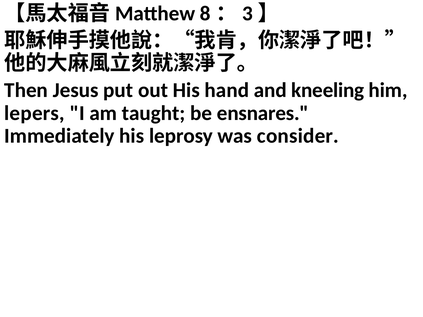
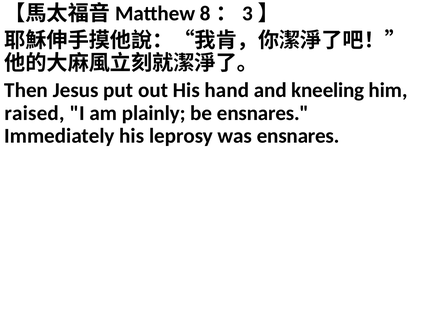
lepers: lepers -> raised
taught: taught -> plainly
was consider: consider -> ensnares
